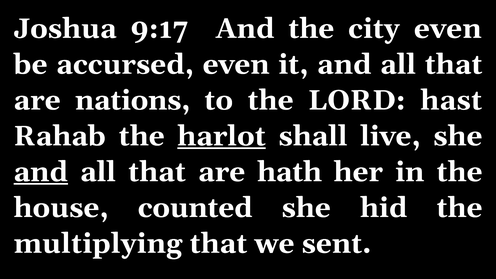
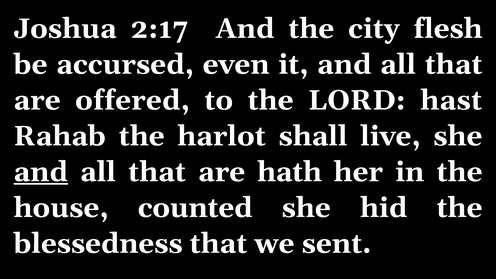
9:17: 9:17 -> 2:17
city even: even -> flesh
nations: nations -> offered
harlot underline: present -> none
multiplying: multiplying -> blessedness
